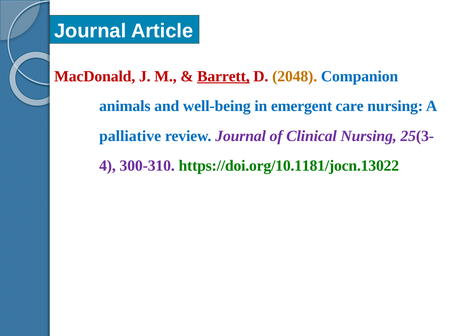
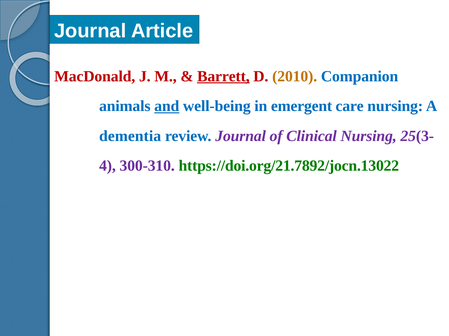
2048: 2048 -> 2010
and underline: none -> present
palliative: palliative -> dementia
https://doi.org/10.1181/jocn.13022: https://doi.org/10.1181/jocn.13022 -> https://doi.org/21.7892/jocn.13022
